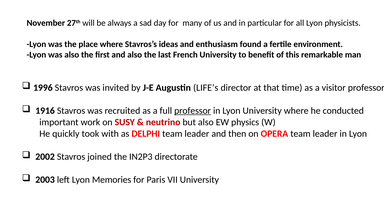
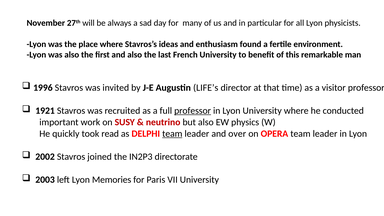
1916: 1916 -> 1921
with: with -> read
team at (172, 134) underline: none -> present
then: then -> over
